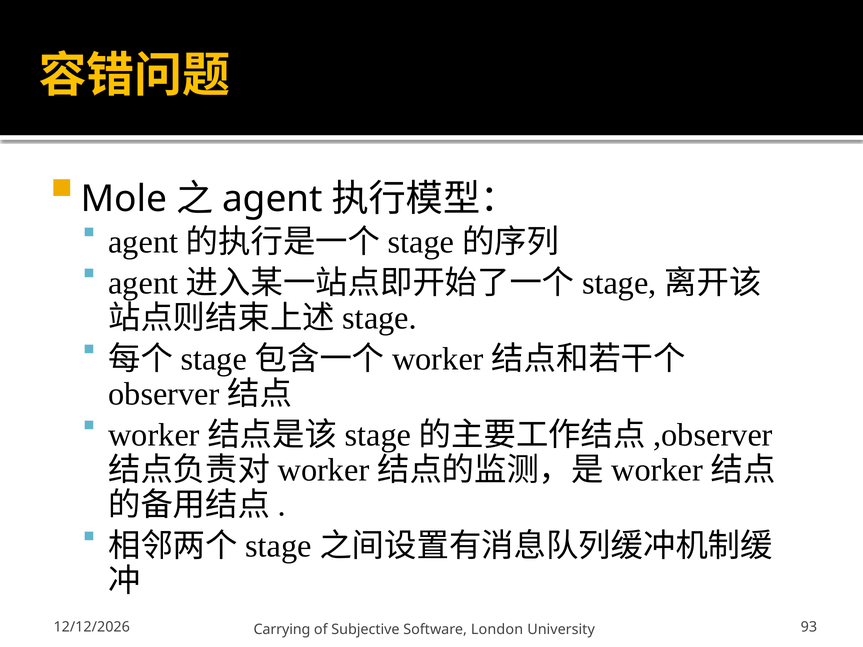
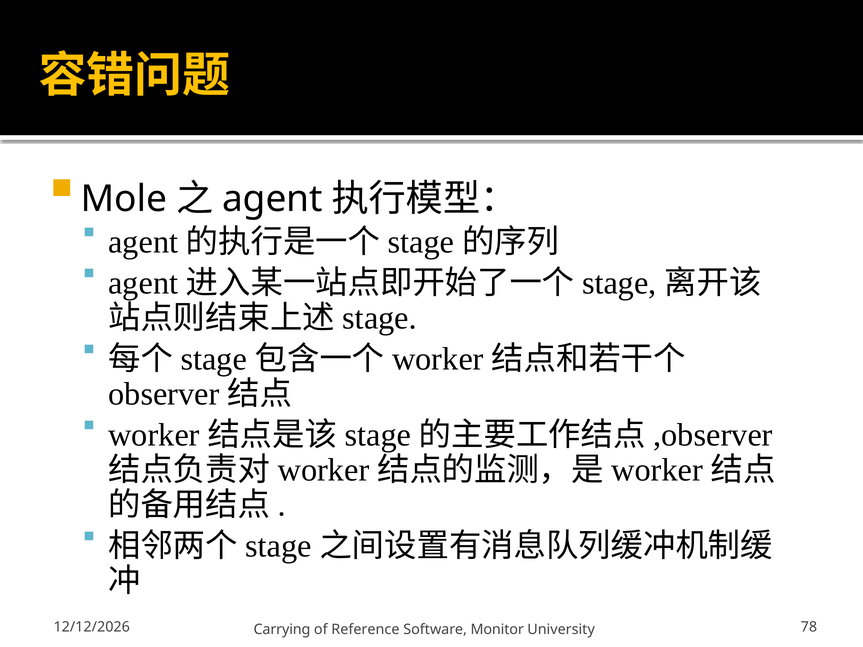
Subjective: Subjective -> Reference
London: London -> Monitor
93: 93 -> 78
